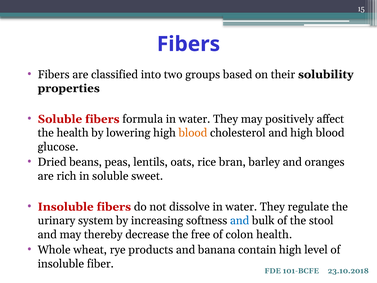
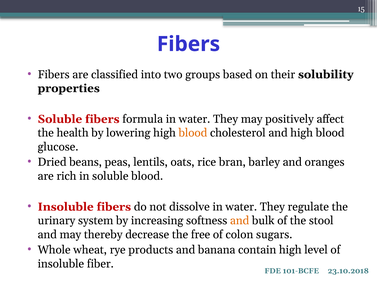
soluble sweet: sweet -> blood
and at (240, 220) colour: blue -> orange
colon health: health -> sugars
